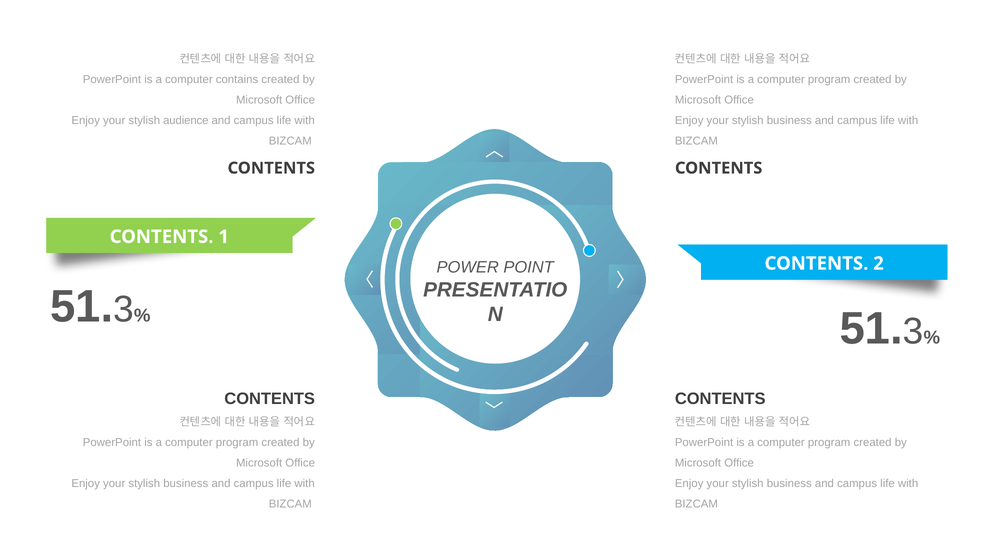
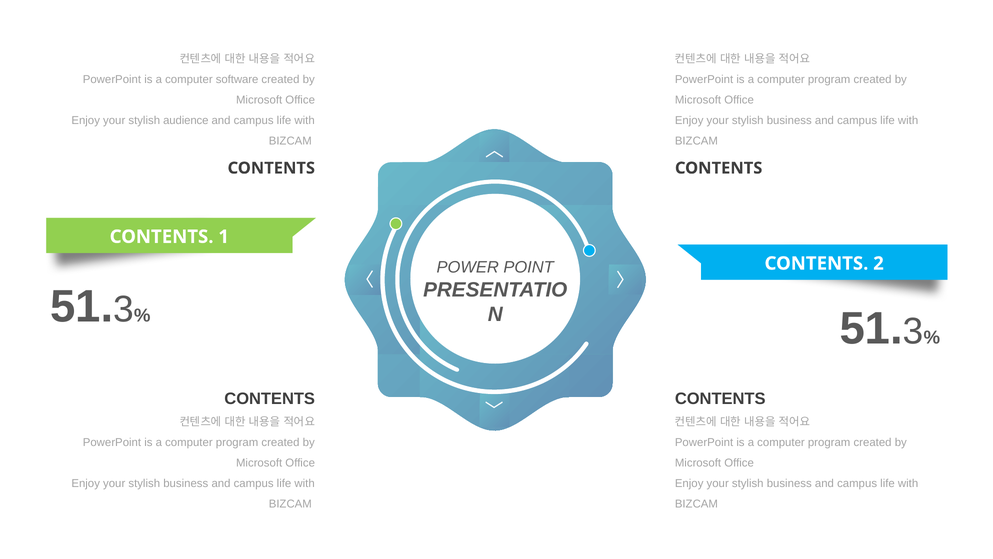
contains: contains -> software
